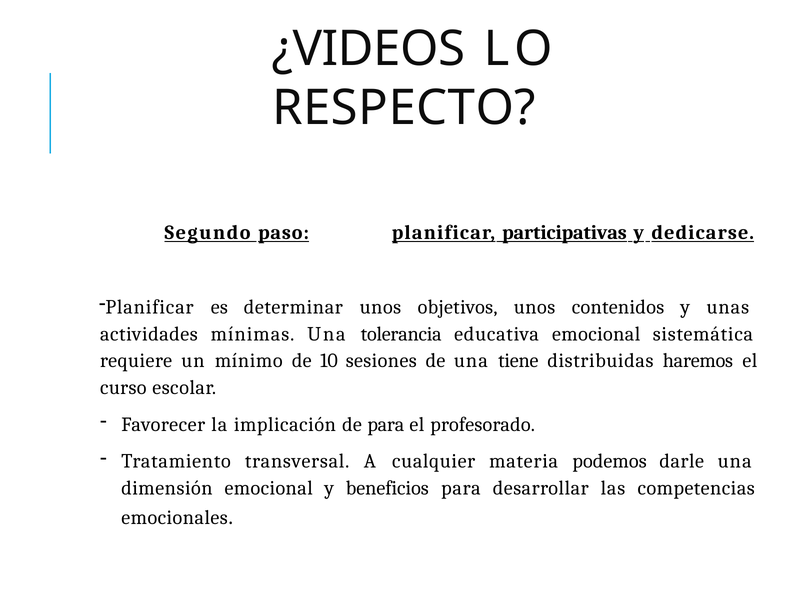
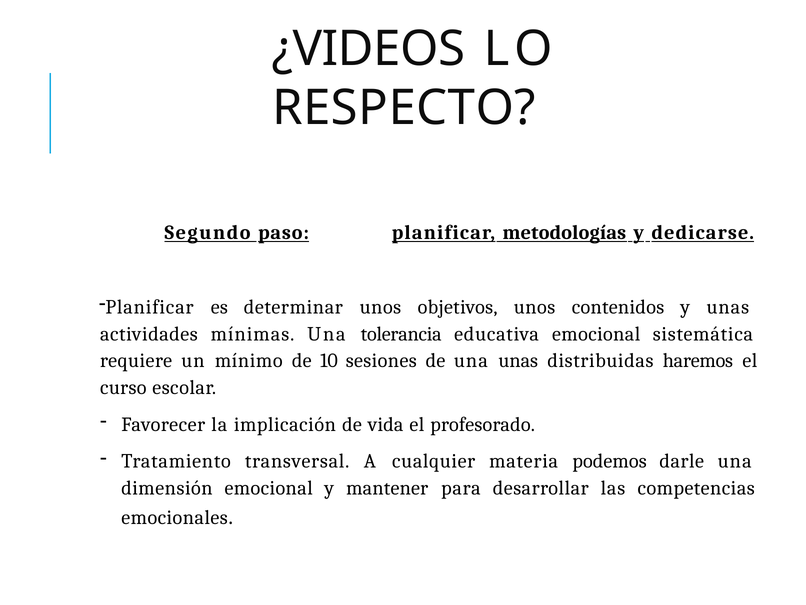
participativas: participativas -> metodologías
una tiene: tiene -> unas
de para: para -> vida
beneficios: beneficios -> mantener
